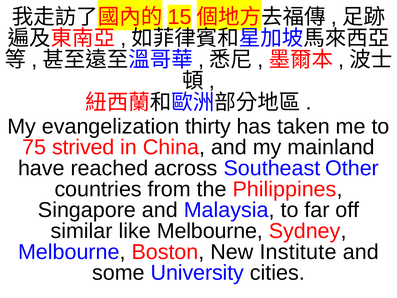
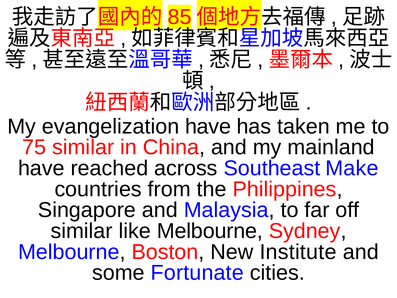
15: 15 -> 85
evangelization thirty: thirty -> have
75 strived: strived -> similar
Other: Other -> Make
University: University -> Fortunate
